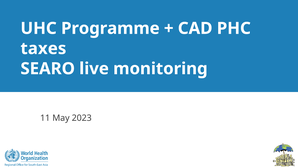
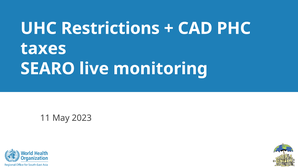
Programme: Programme -> Restrictions
